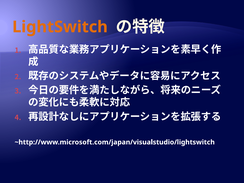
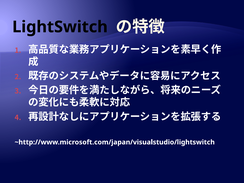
LightSwitch colour: orange -> black
